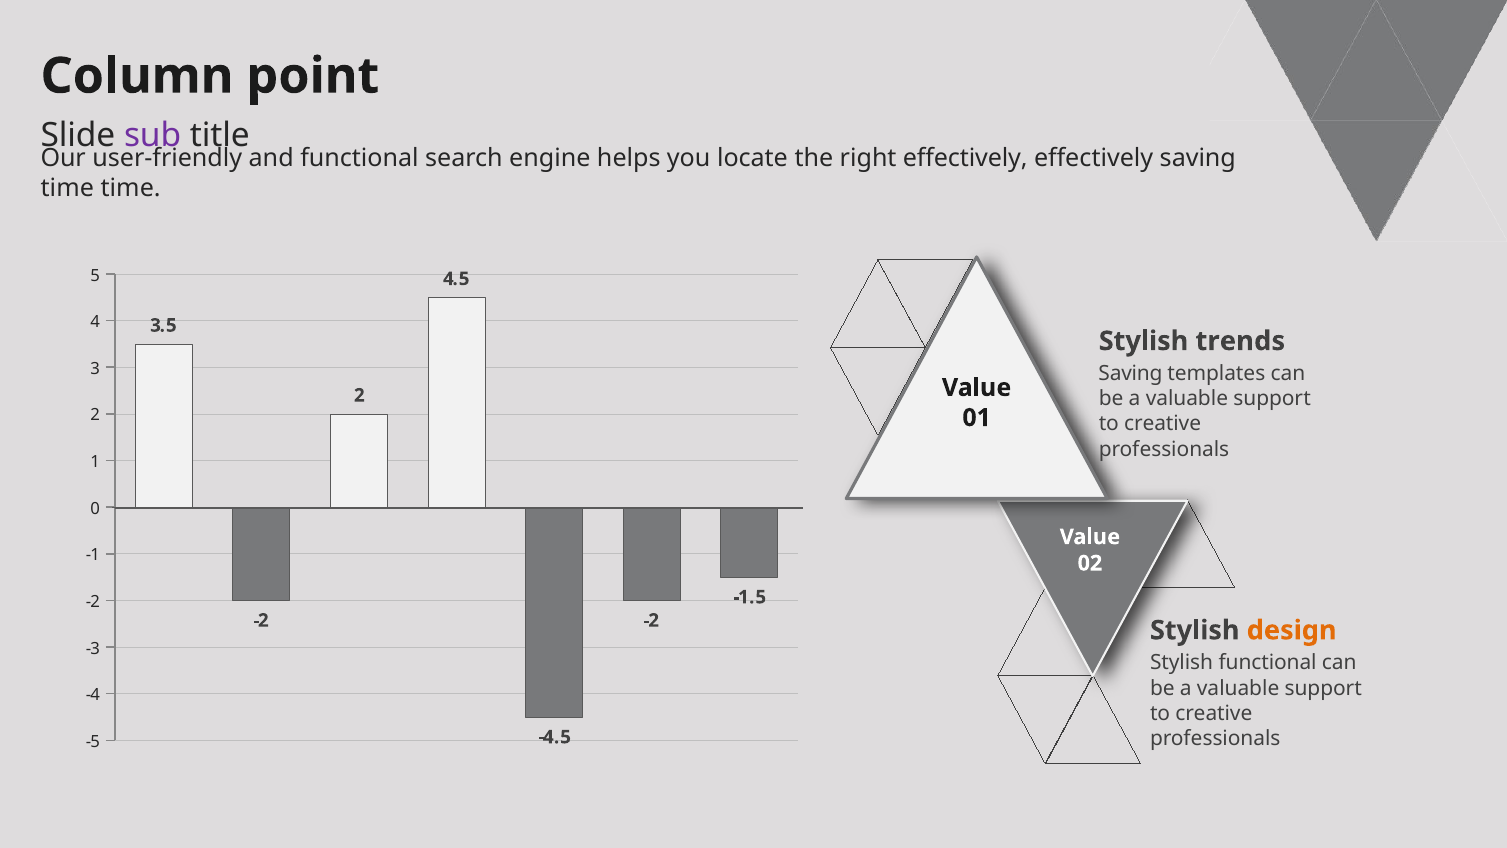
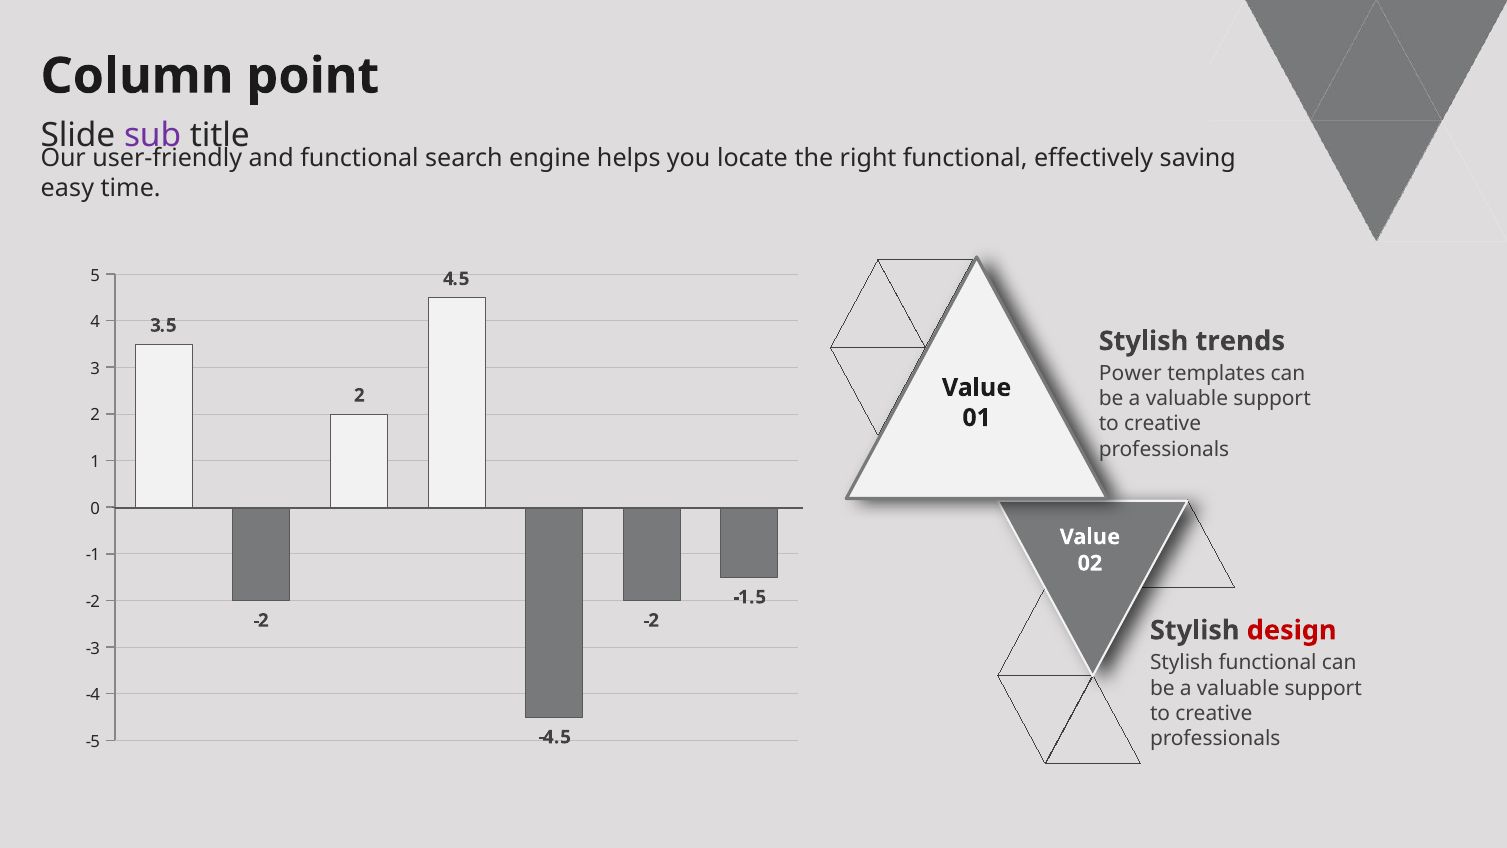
right effectively: effectively -> functional
time at (67, 189): time -> easy
Saving at (1131, 374): Saving -> Power
design colour: orange -> red
